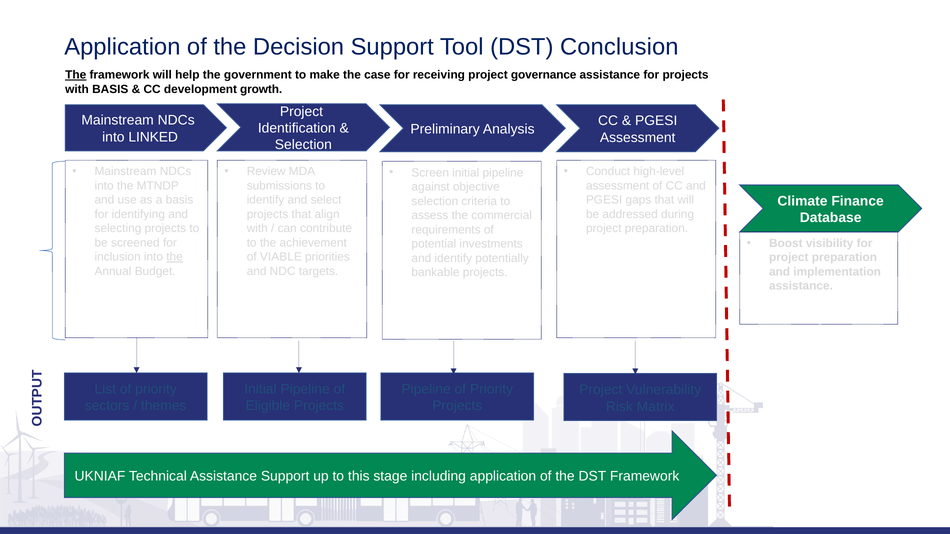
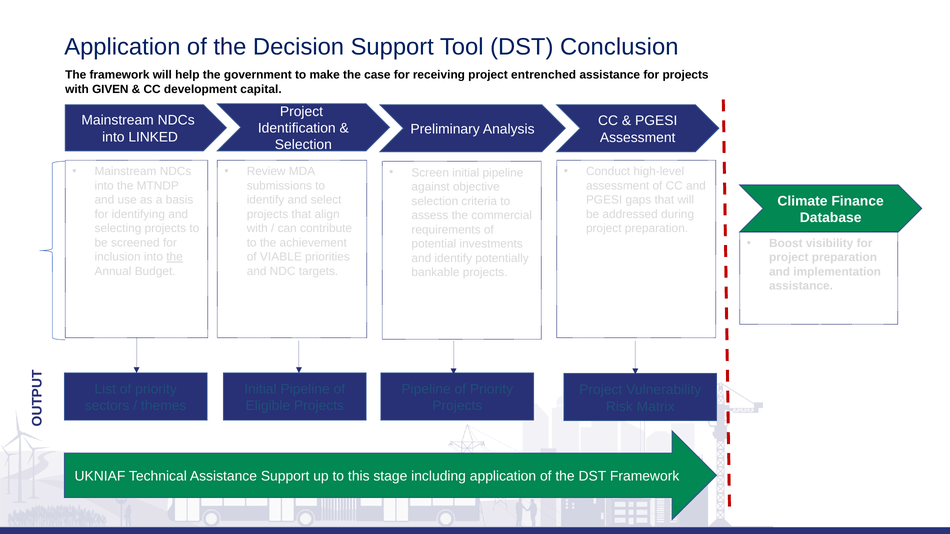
The at (76, 75) underline: present -> none
governance: governance -> entrenched
with BASIS: BASIS -> GIVEN
growth: growth -> capital
